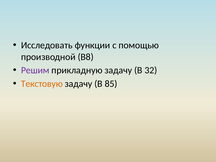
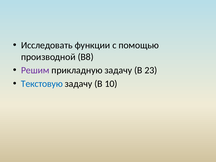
32: 32 -> 23
Текстовую colour: orange -> blue
85: 85 -> 10
